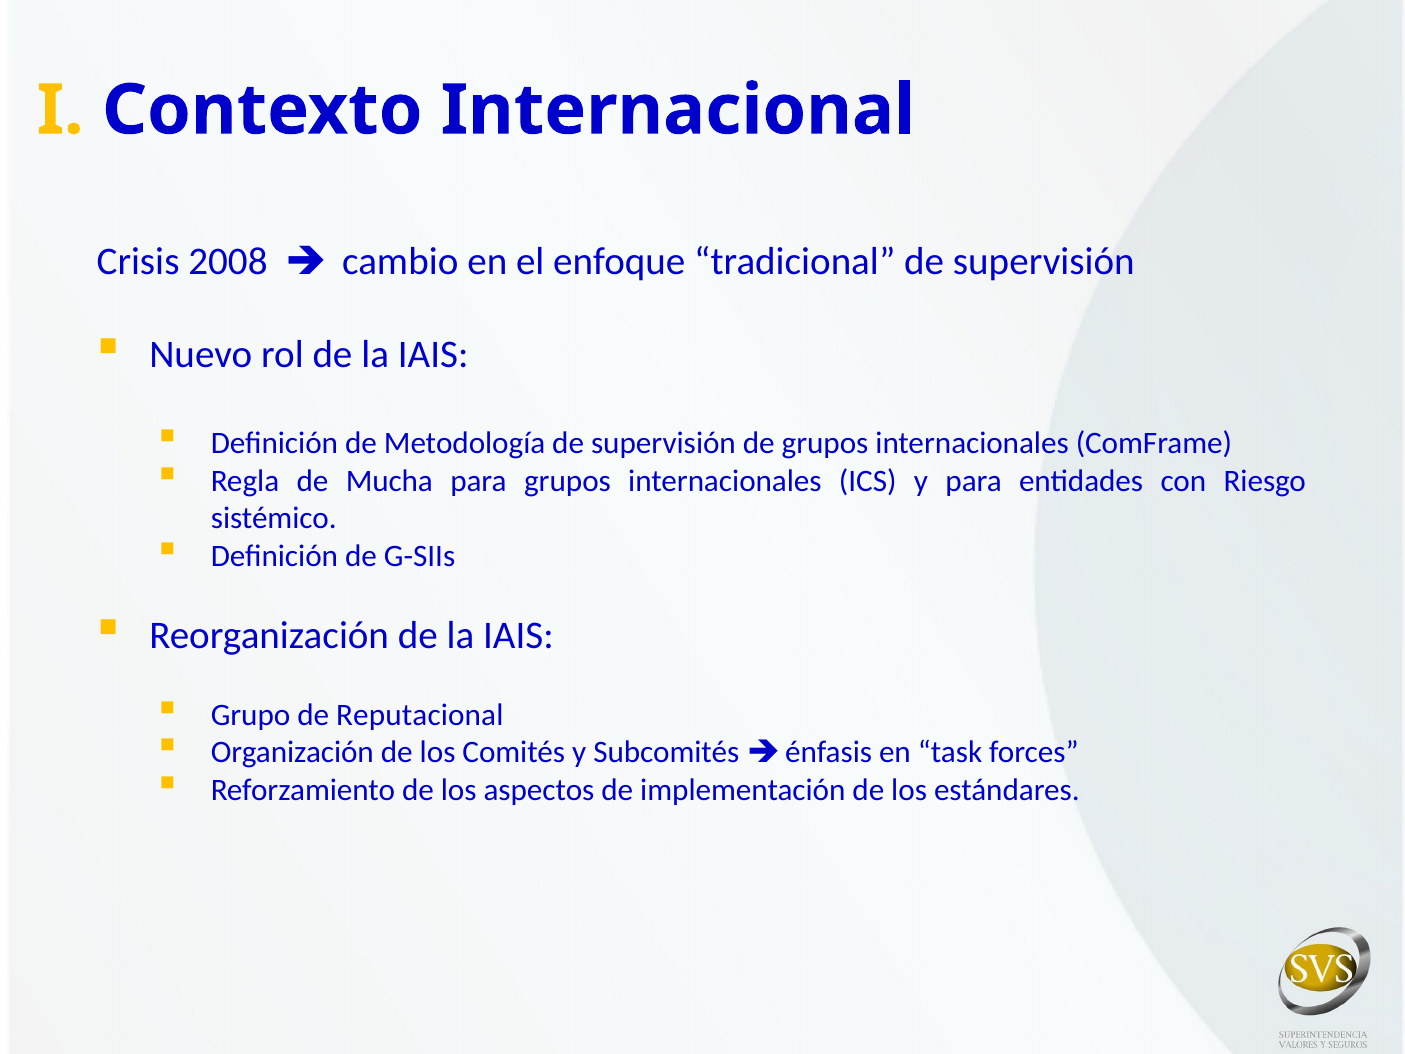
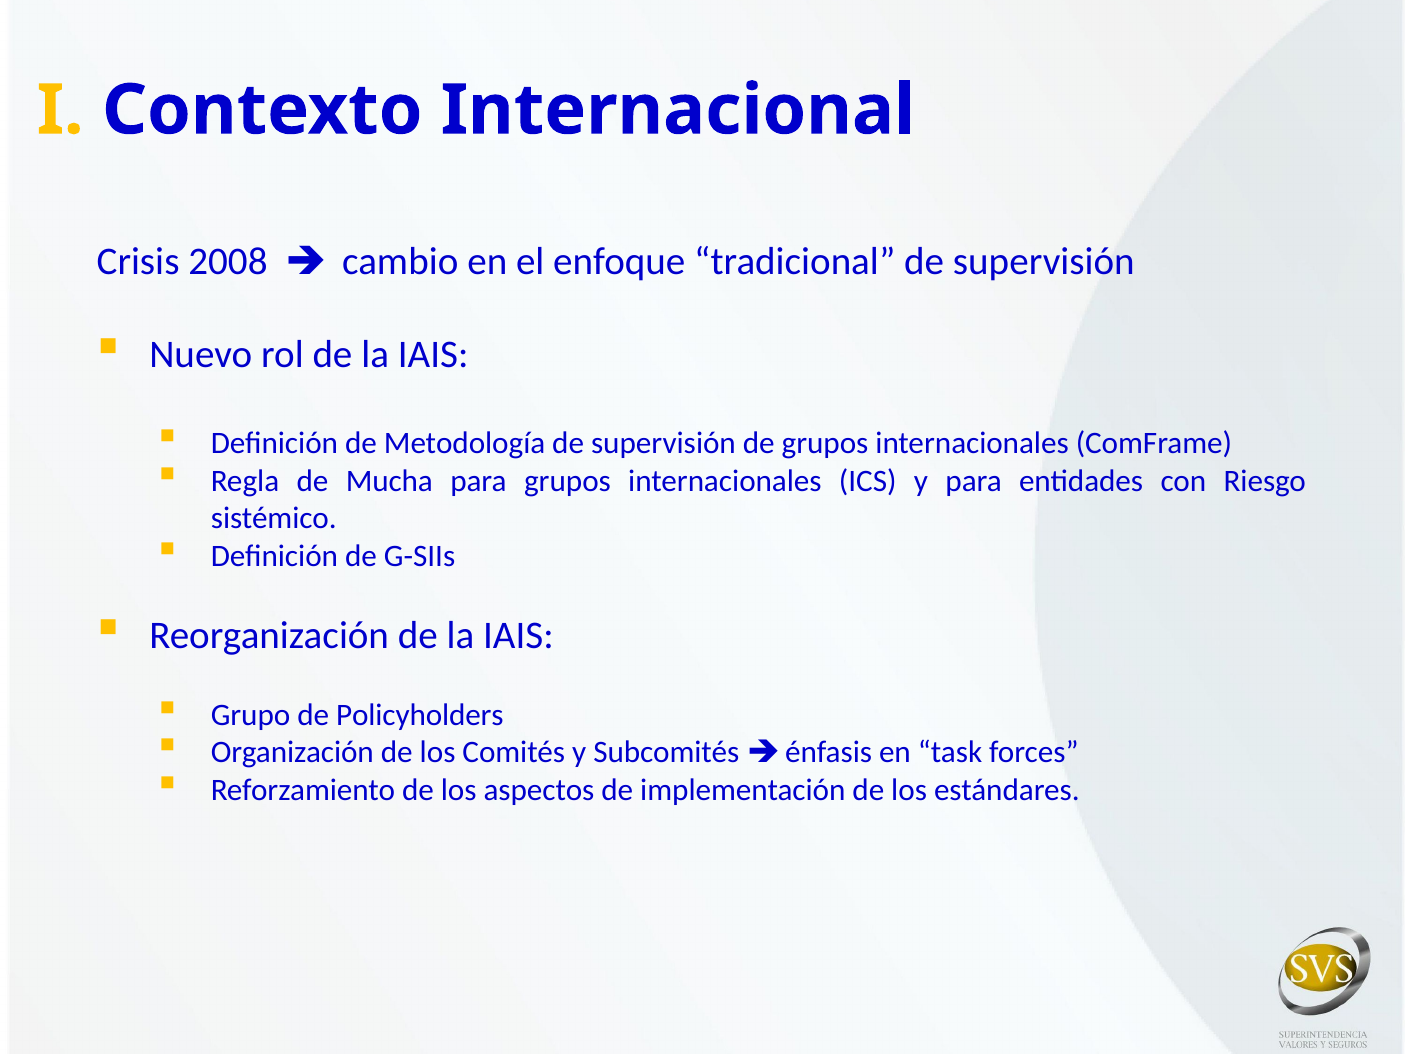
Reputacional: Reputacional -> Policyholders
